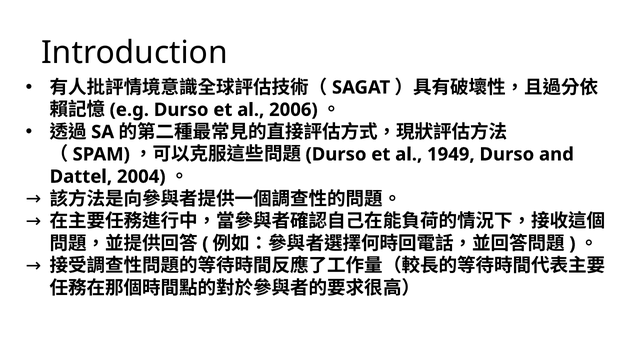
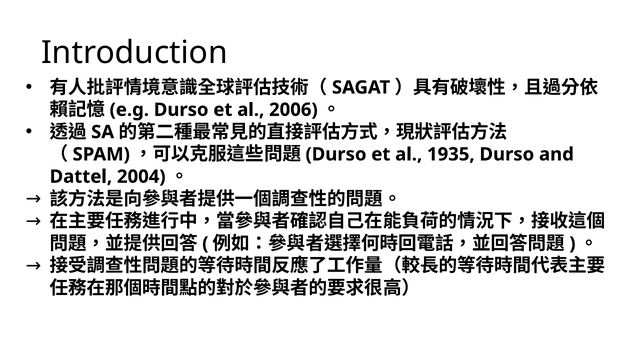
1949: 1949 -> 1935
